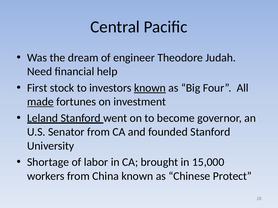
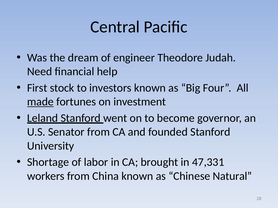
known at (150, 88) underline: present -> none
15,000: 15,000 -> 47,331
Protect: Protect -> Natural
